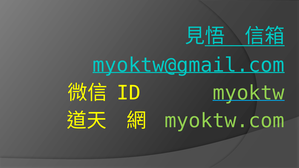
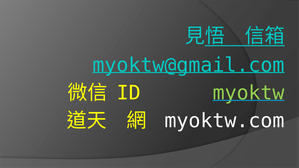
myoktw.com colour: light green -> white
